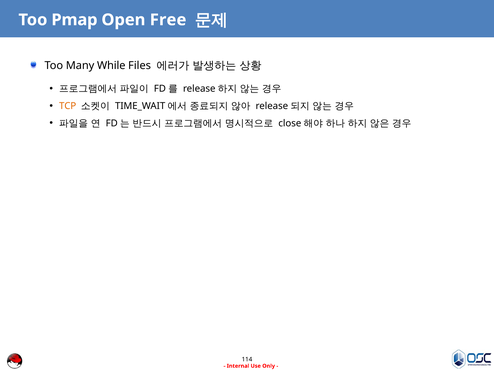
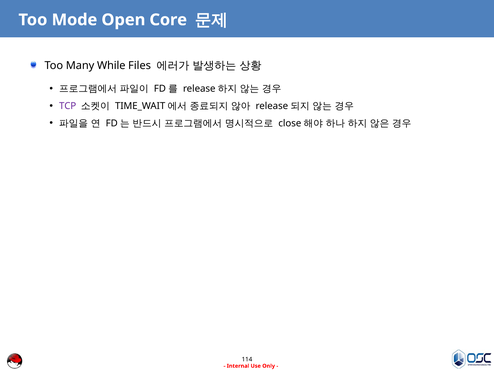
Pmap: Pmap -> Mode
Free: Free -> Core
TCP colour: orange -> purple
